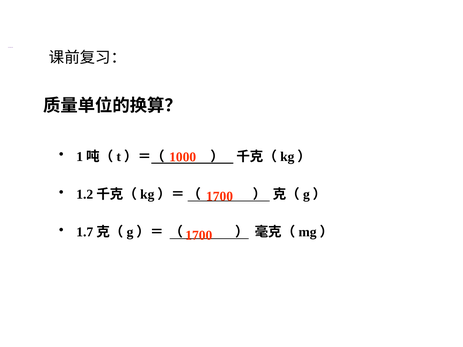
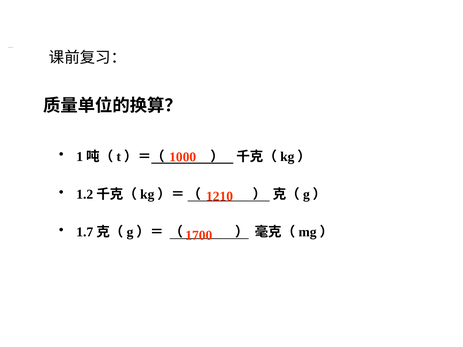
1700 at (220, 196): 1700 -> 1210
